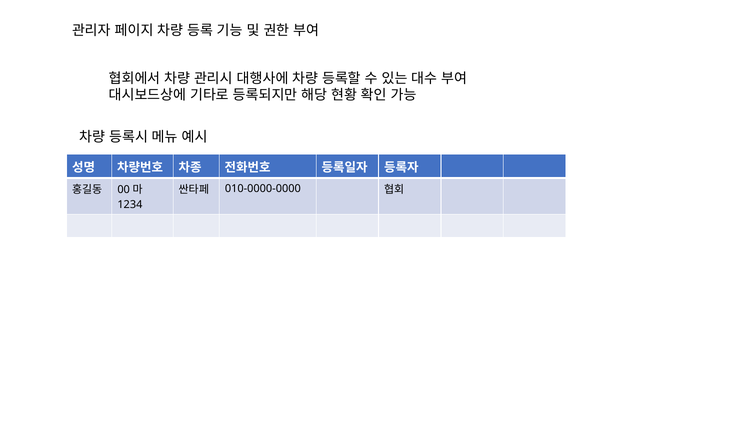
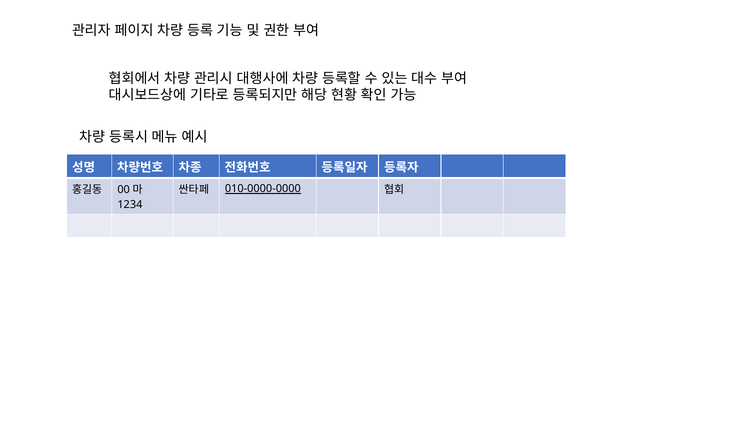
010-0000-0000 underline: none -> present
